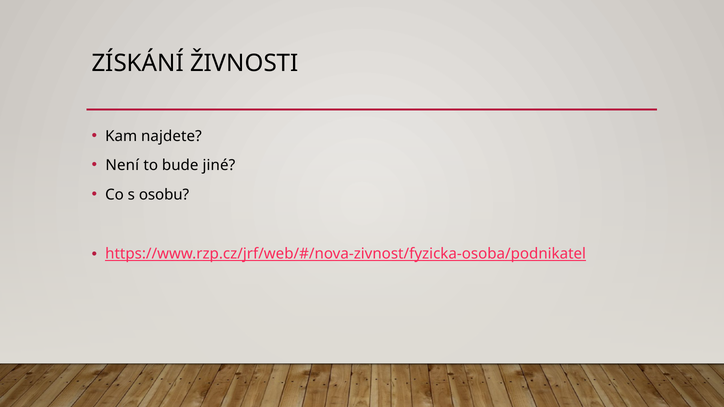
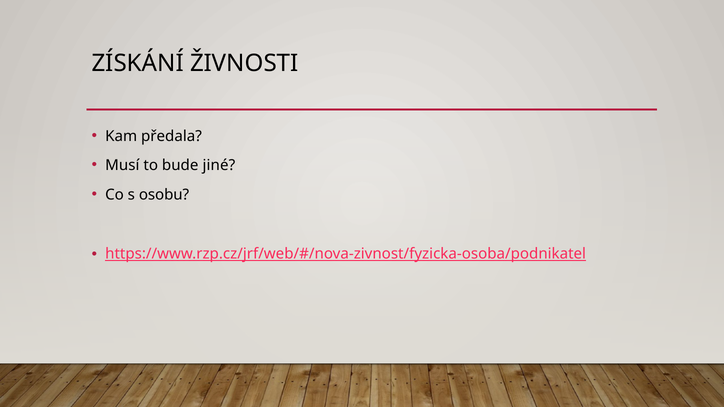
najdete: najdete -> předala
Není: Není -> Musí
